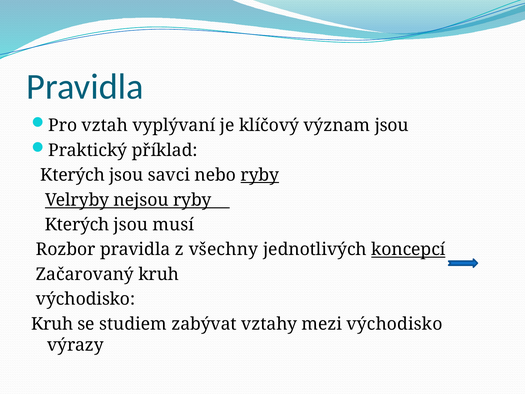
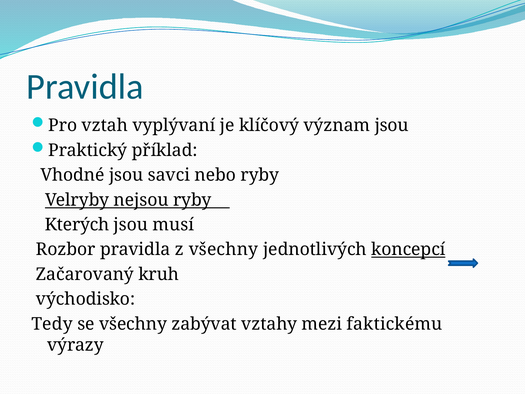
Kterých at (73, 175): Kterých -> Vhodné
ryby at (260, 175) underline: present -> none
Kruh at (52, 324): Kruh -> Tedy
se studiem: studiem -> všechny
mezi východisko: východisko -> faktickému
